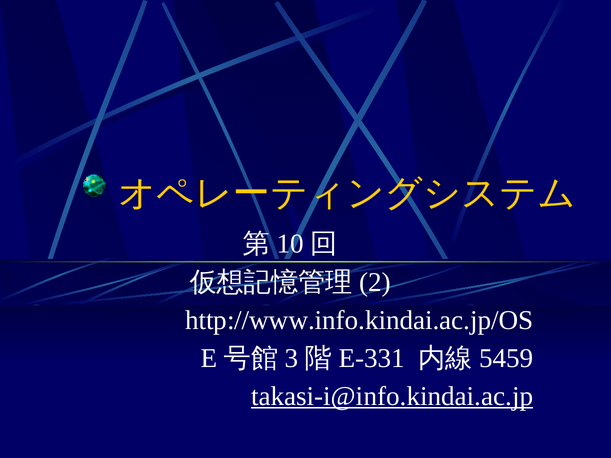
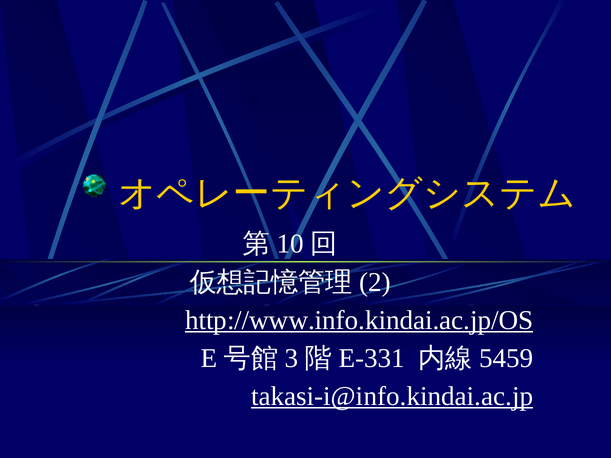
http://www.info.kindai.ac.jp/OS underline: none -> present
